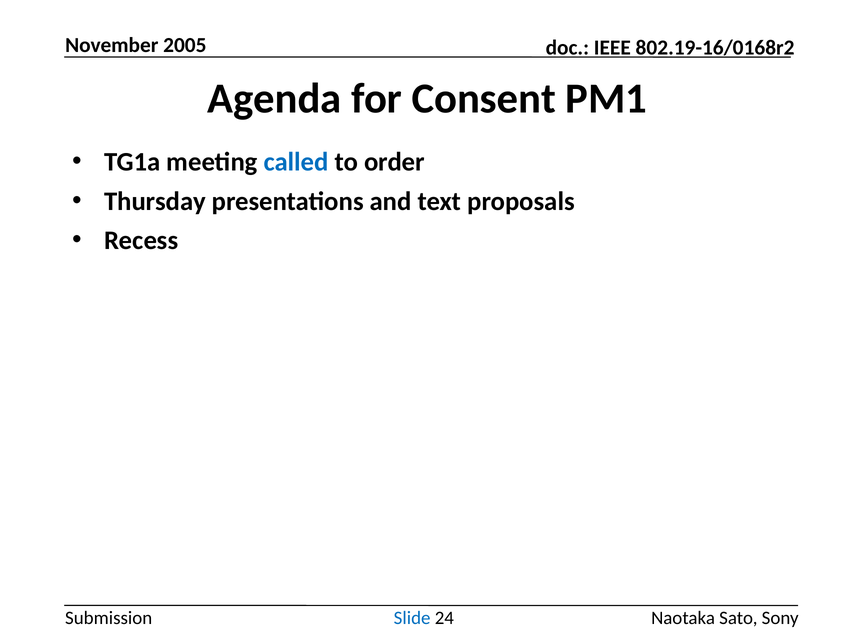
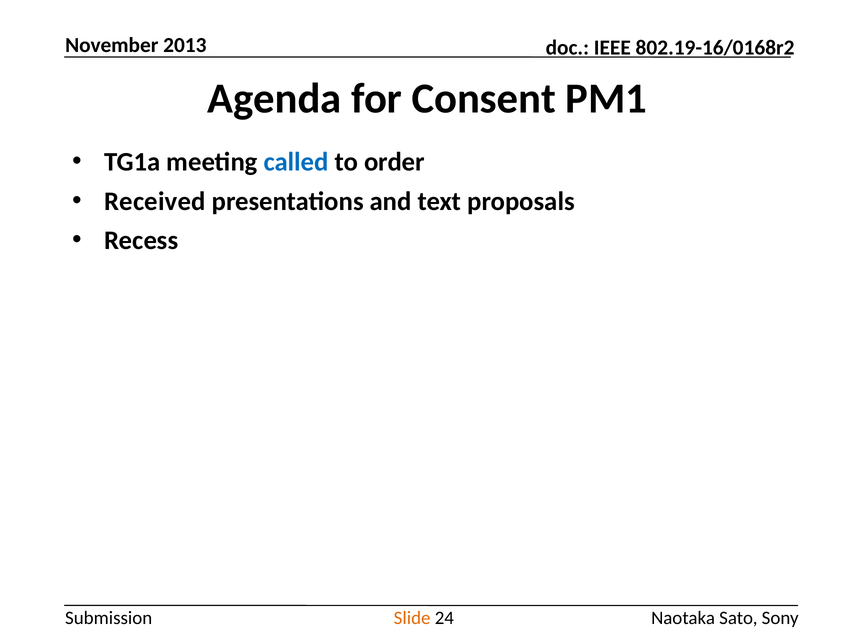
2005: 2005 -> 2013
Thursday: Thursday -> Received
Slide colour: blue -> orange
